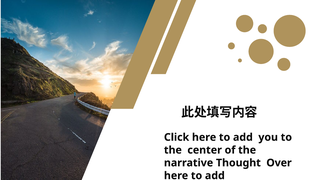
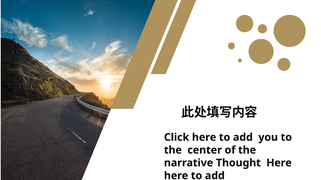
Thought Over: Over -> Here
